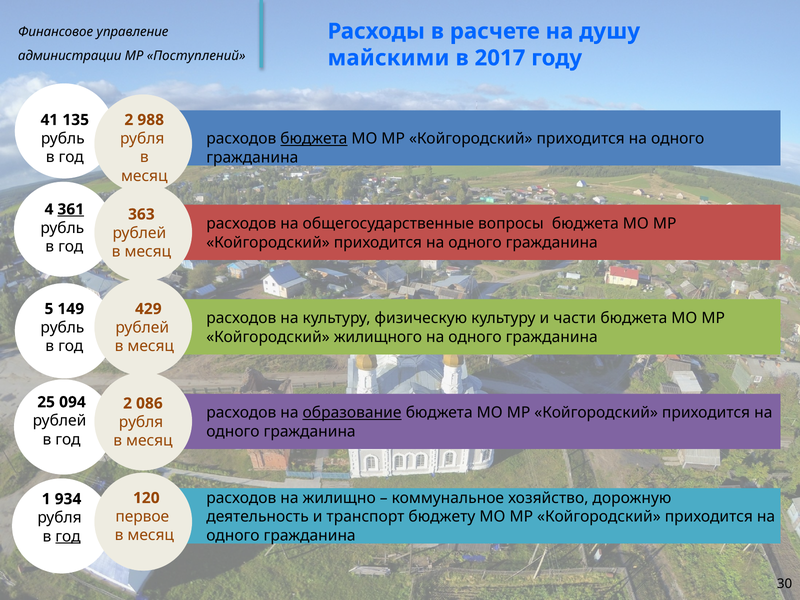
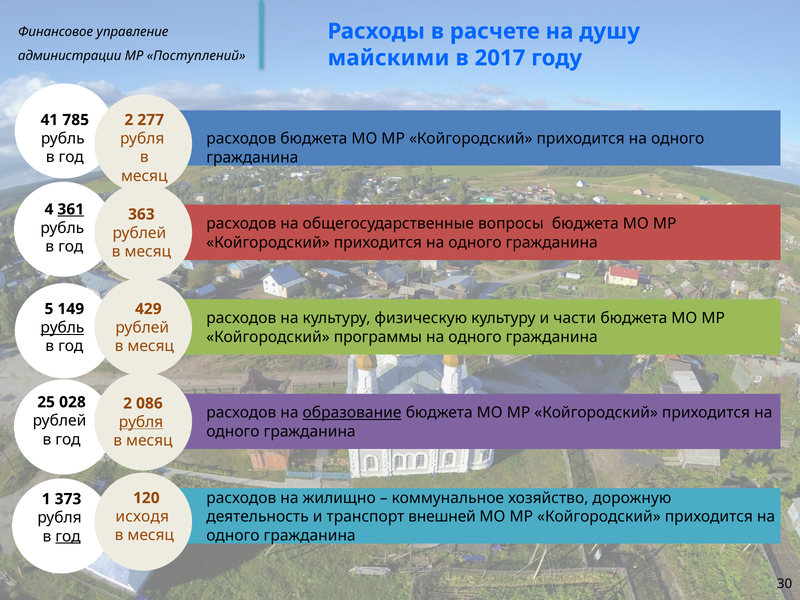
135: 135 -> 785
988: 988 -> 277
бюджета at (314, 139) underline: present -> none
рубль at (62, 328) underline: none -> present
жилищного: жилищного -> программы
094: 094 -> 028
рубля at (141, 422) underline: none -> present
934: 934 -> 373
первое: первое -> исходя
бюджету: бюджету -> внешней
